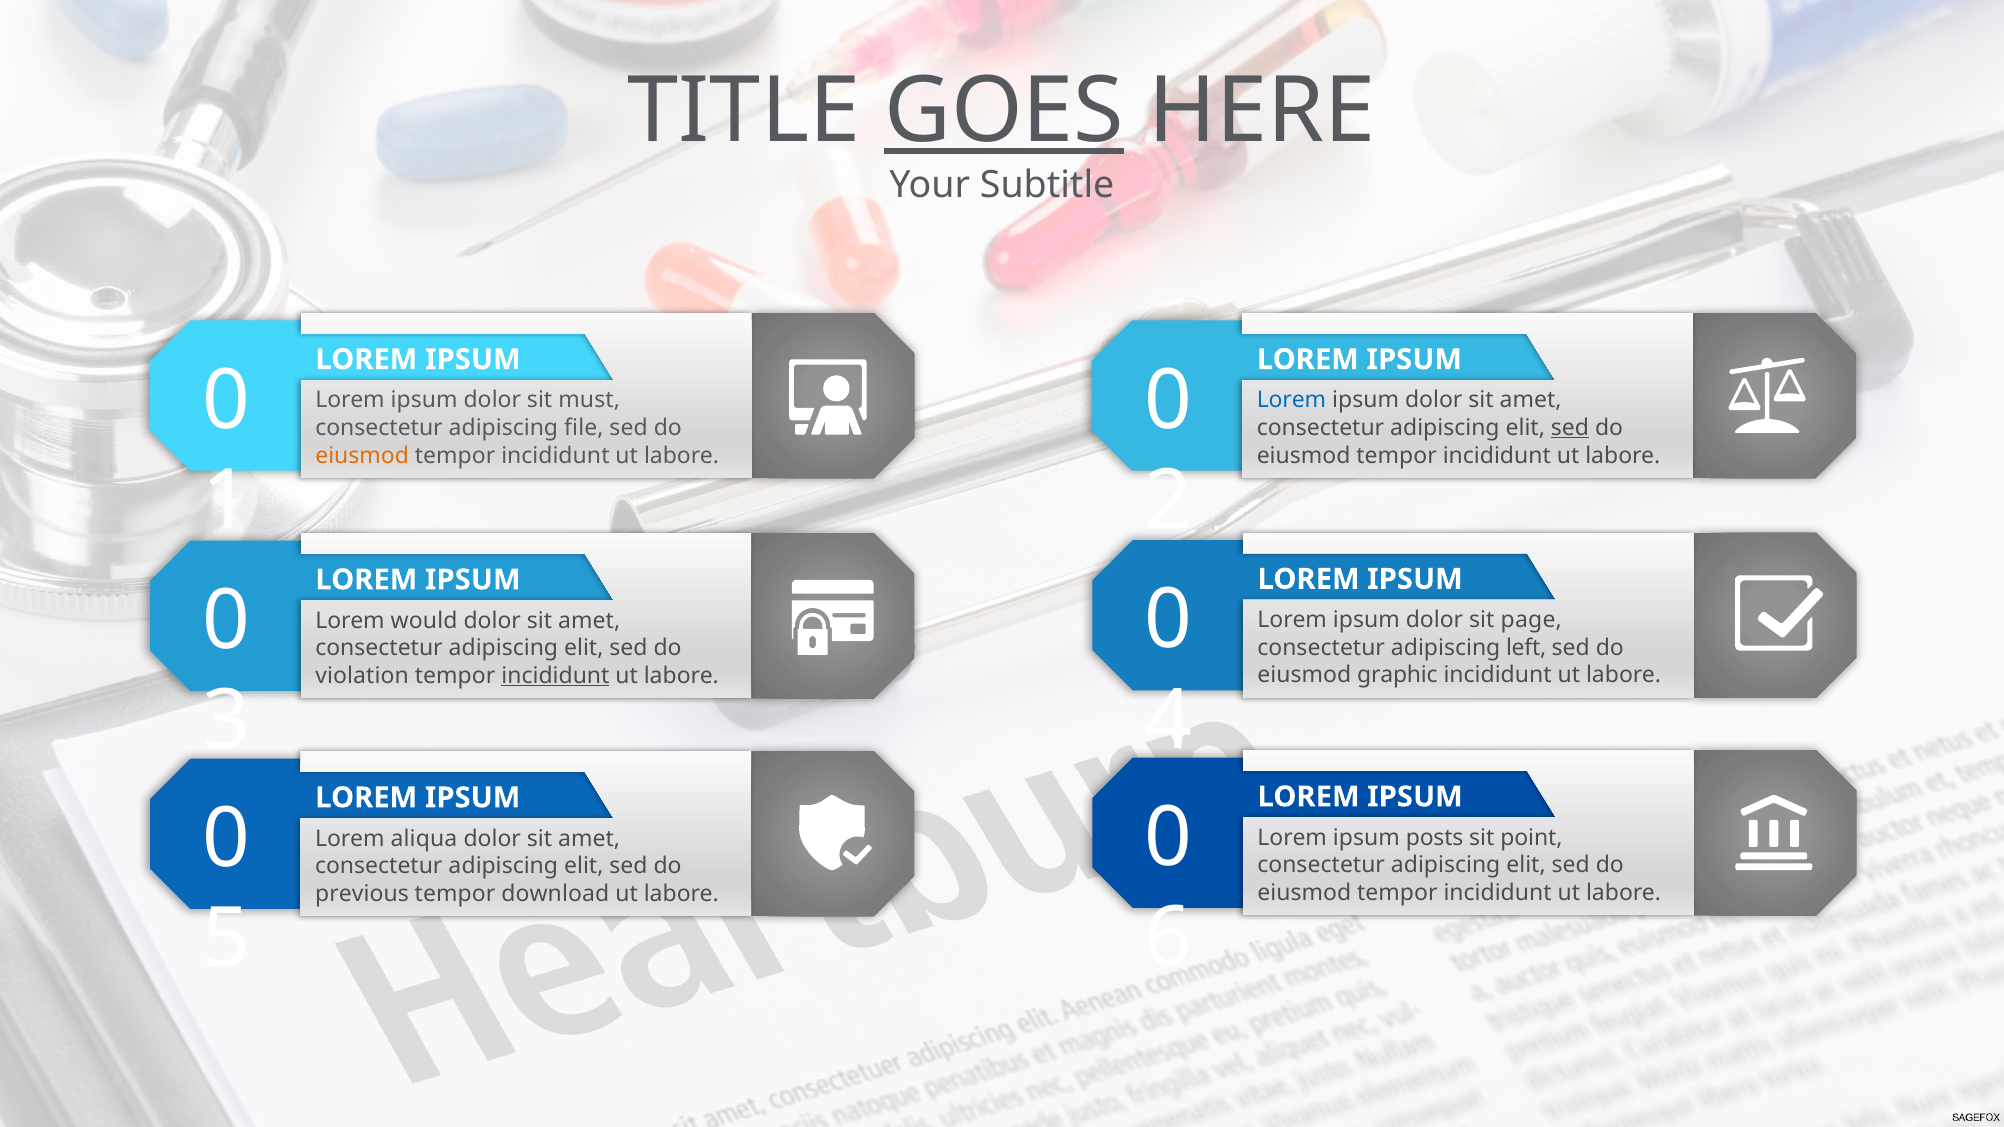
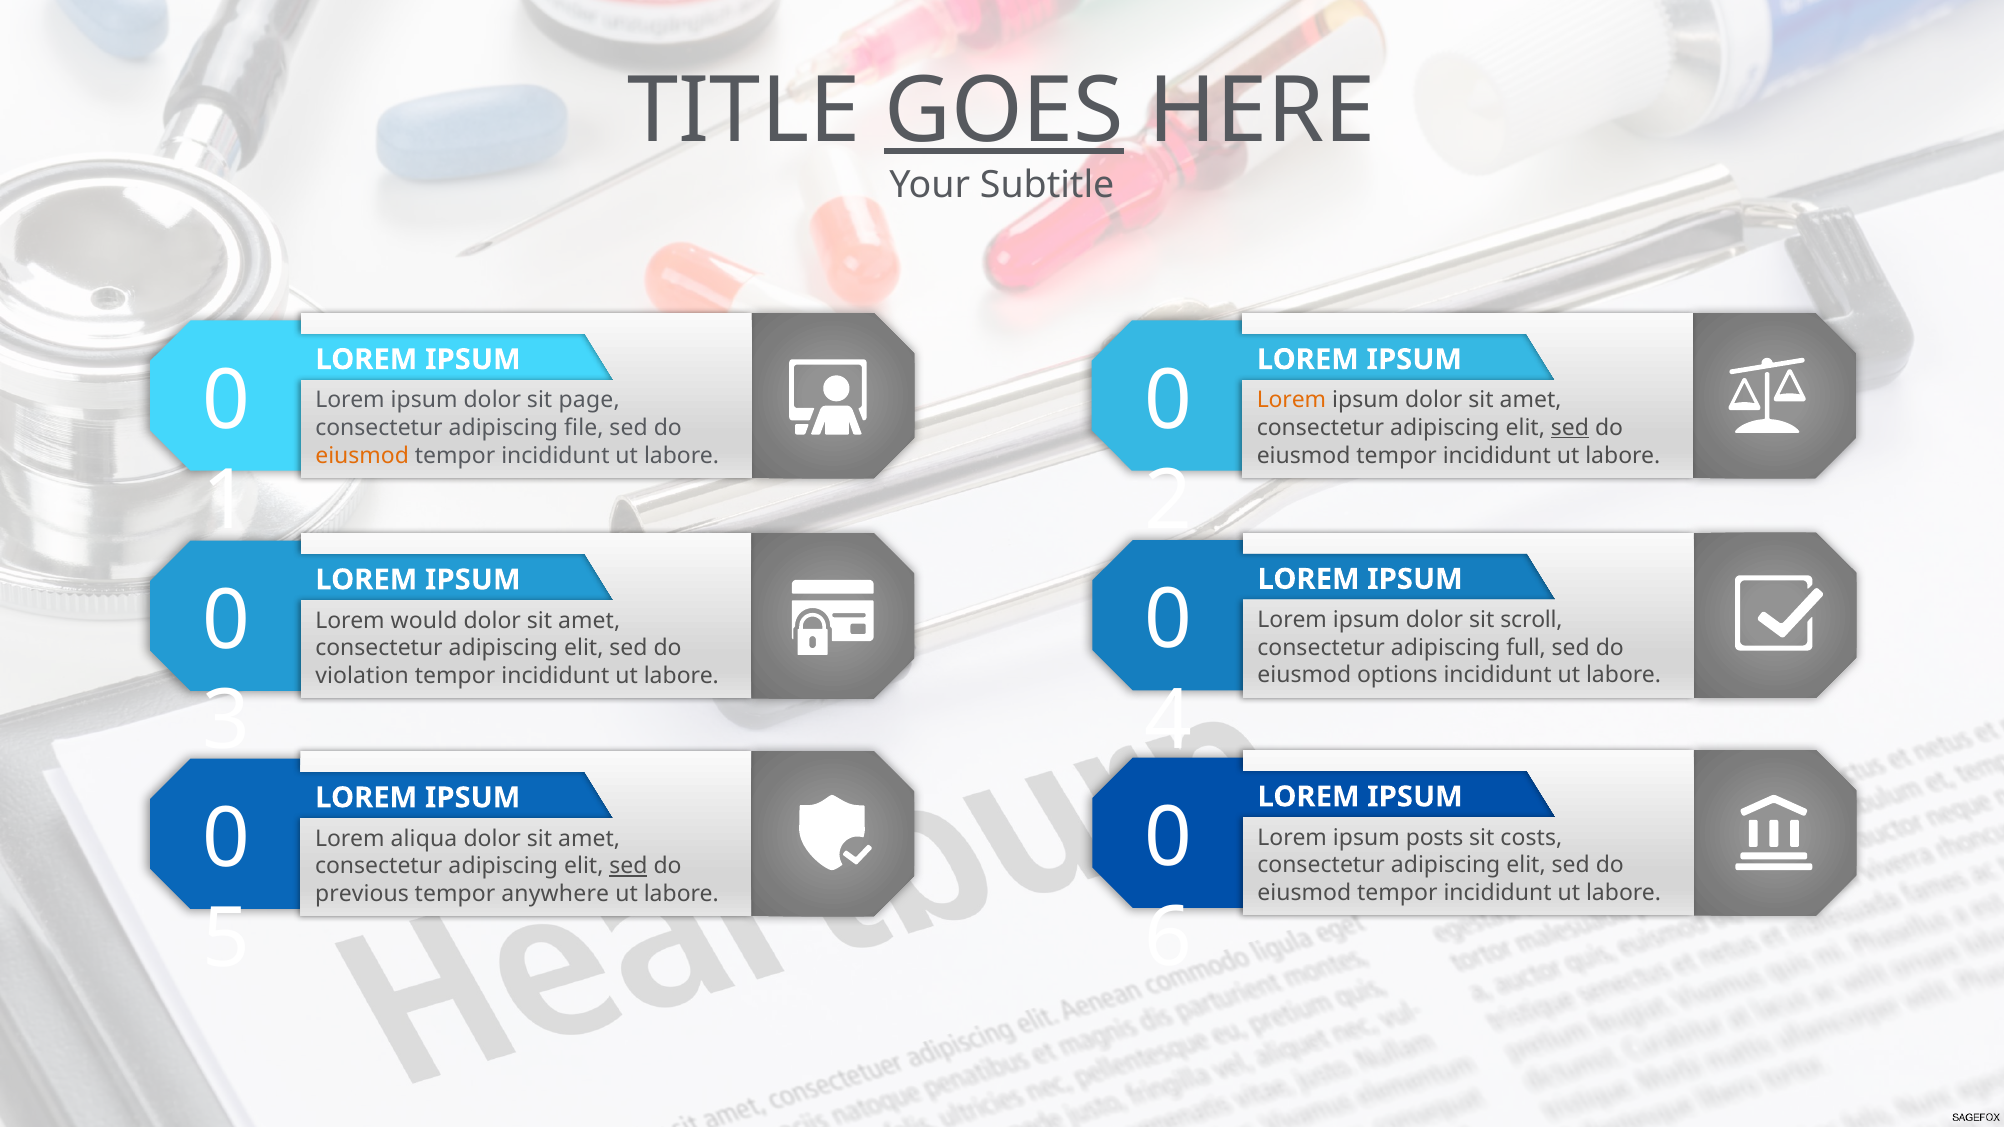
must: must -> page
Lorem at (1291, 400) colour: blue -> orange
page: page -> scroll
left: left -> full
graphic: graphic -> options
incididunt at (555, 676) underline: present -> none
point: point -> costs
sed at (628, 866) underline: none -> present
download: download -> anywhere
